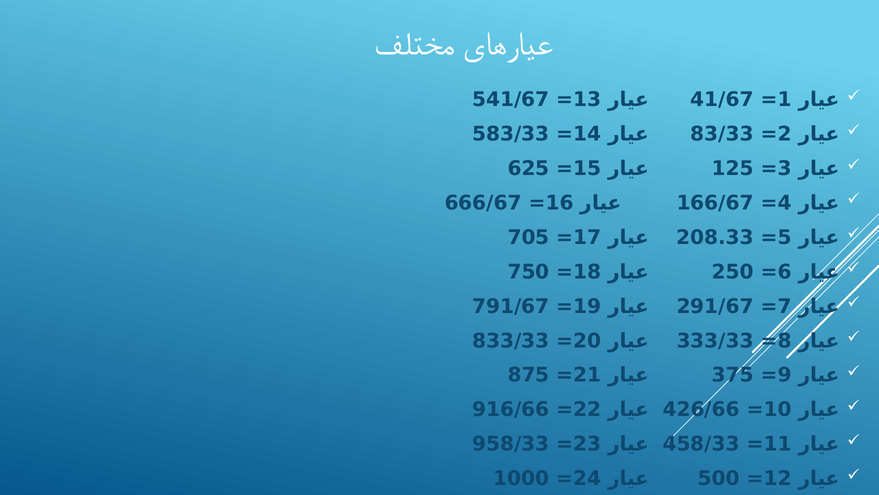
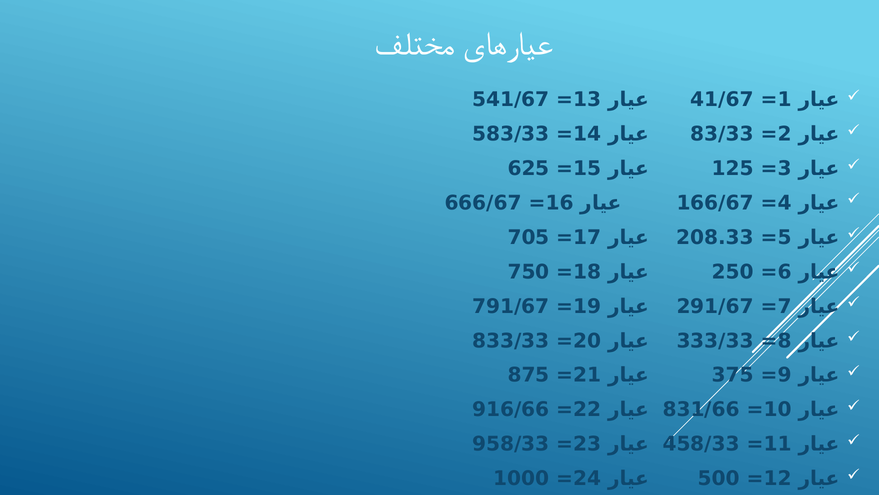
426/66: 426/66 -> 831/66
